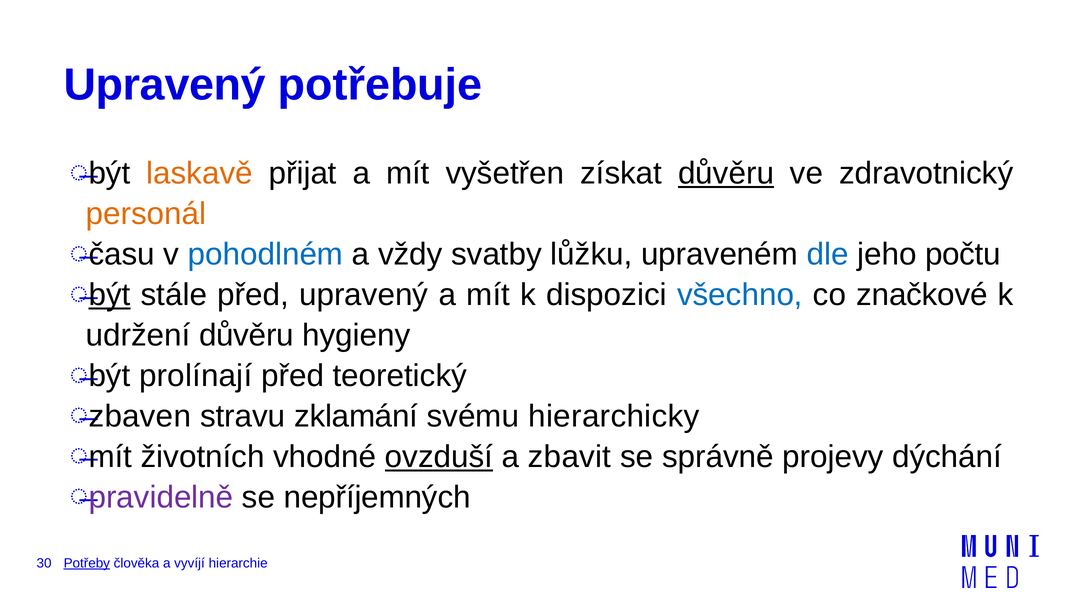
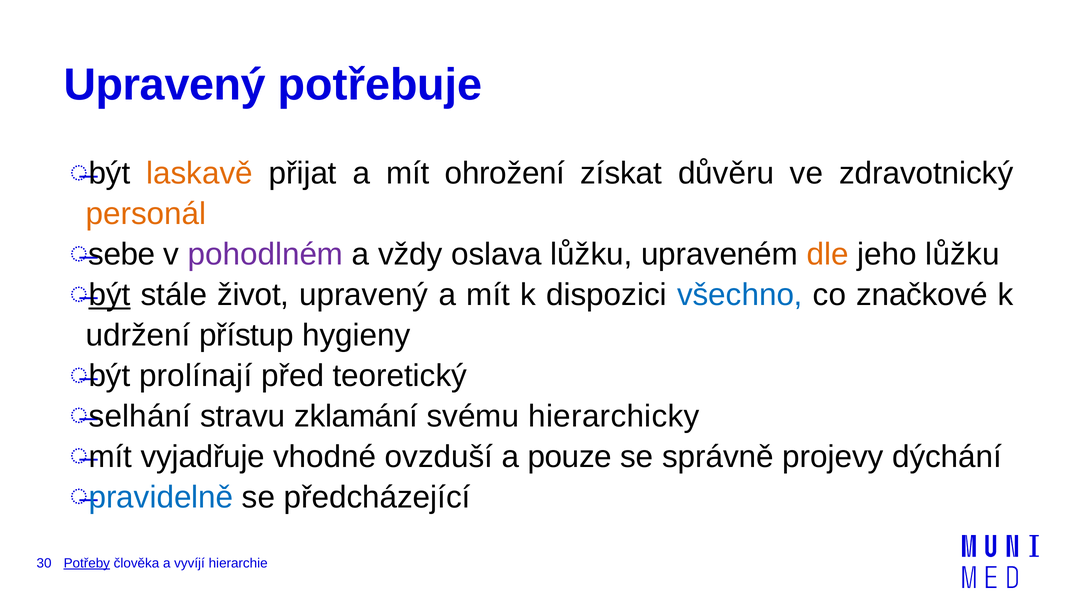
vyšetřen: vyšetřen -> ohrožení
důvěru at (726, 173) underline: present -> none
času: času -> sebe
pohodlném colour: blue -> purple
svatby: svatby -> oslava
dle colour: blue -> orange
jeho počtu: počtu -> lůžku
stále před: před -> život
udržení důvěru: důvěru -> přístup
zbaven: zbaven -> selhání
životních: životních -> vyjadřuje
ovzduší underline: present -> none
zbavit: zbavit -> pouze
pravidelně colour: purple -> blue
nepříjemných: nepříjemných -> předcházející
